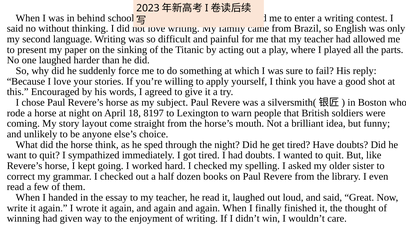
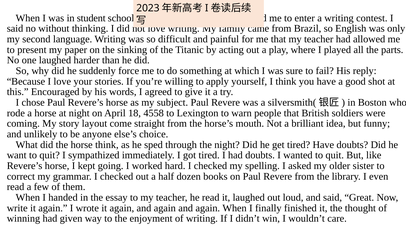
behind: behind -> student
8197: 8197 -> 4558
